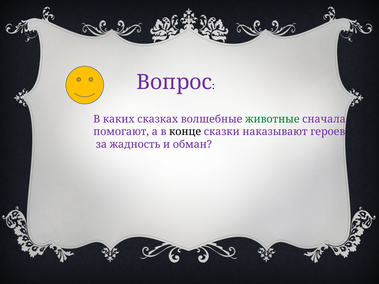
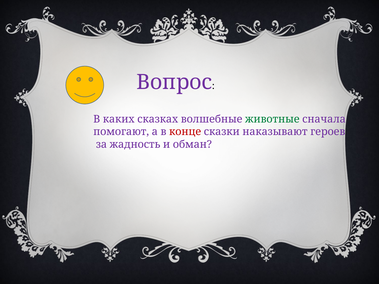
конце colour: black -> red
